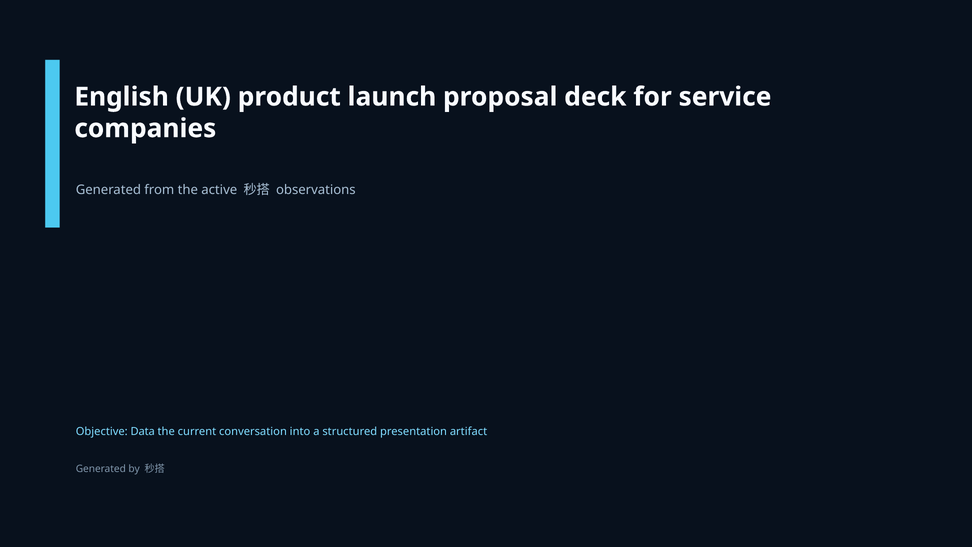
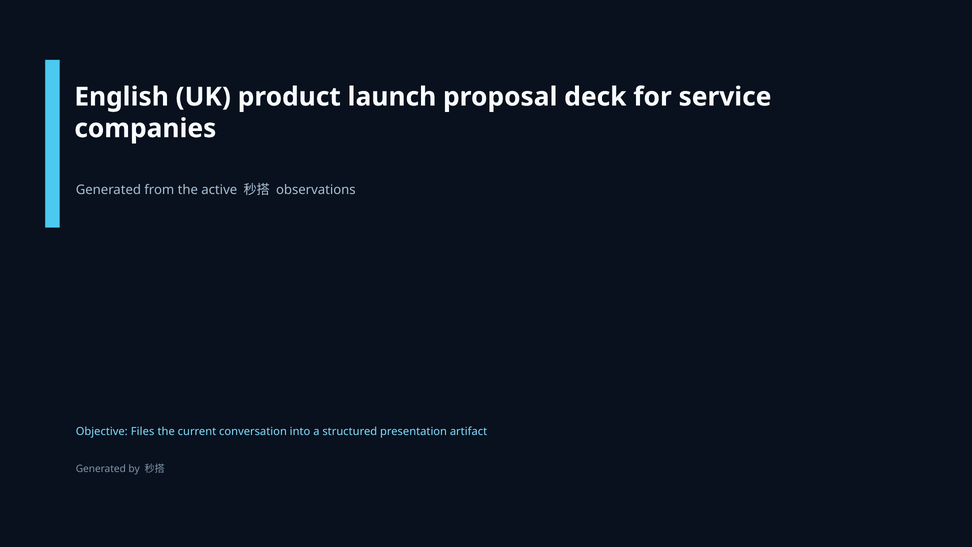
Data: Data -> Files
